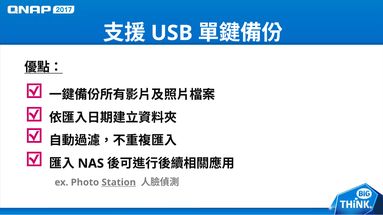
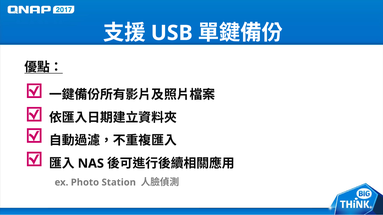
Station underline: present -> none
